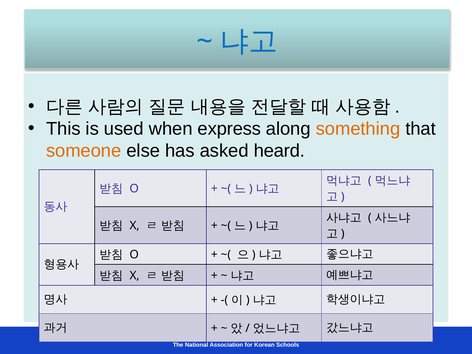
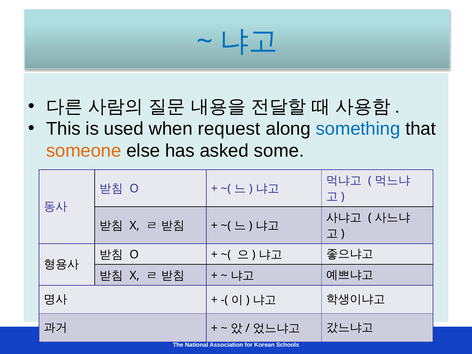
express: express -> request
something colour: orange -> blue
heard: heard -> some
